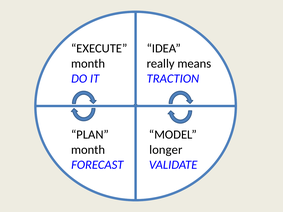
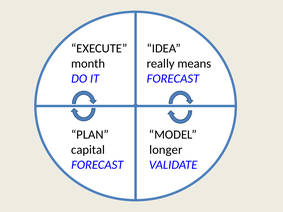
TRACTION at (173, 79): TRACTION -> FORECAST
month at (88, 150): month -> capital
